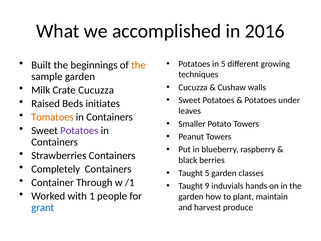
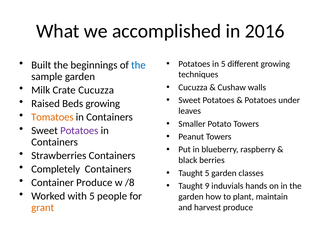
the at (138, 65) colour: orange -> blue
Beds initiates: initiates -> growing
Container Through: Through -> Produce
/1: /1 -> /8
with 1: 1 -> 5
grant colour: blue -> orange
